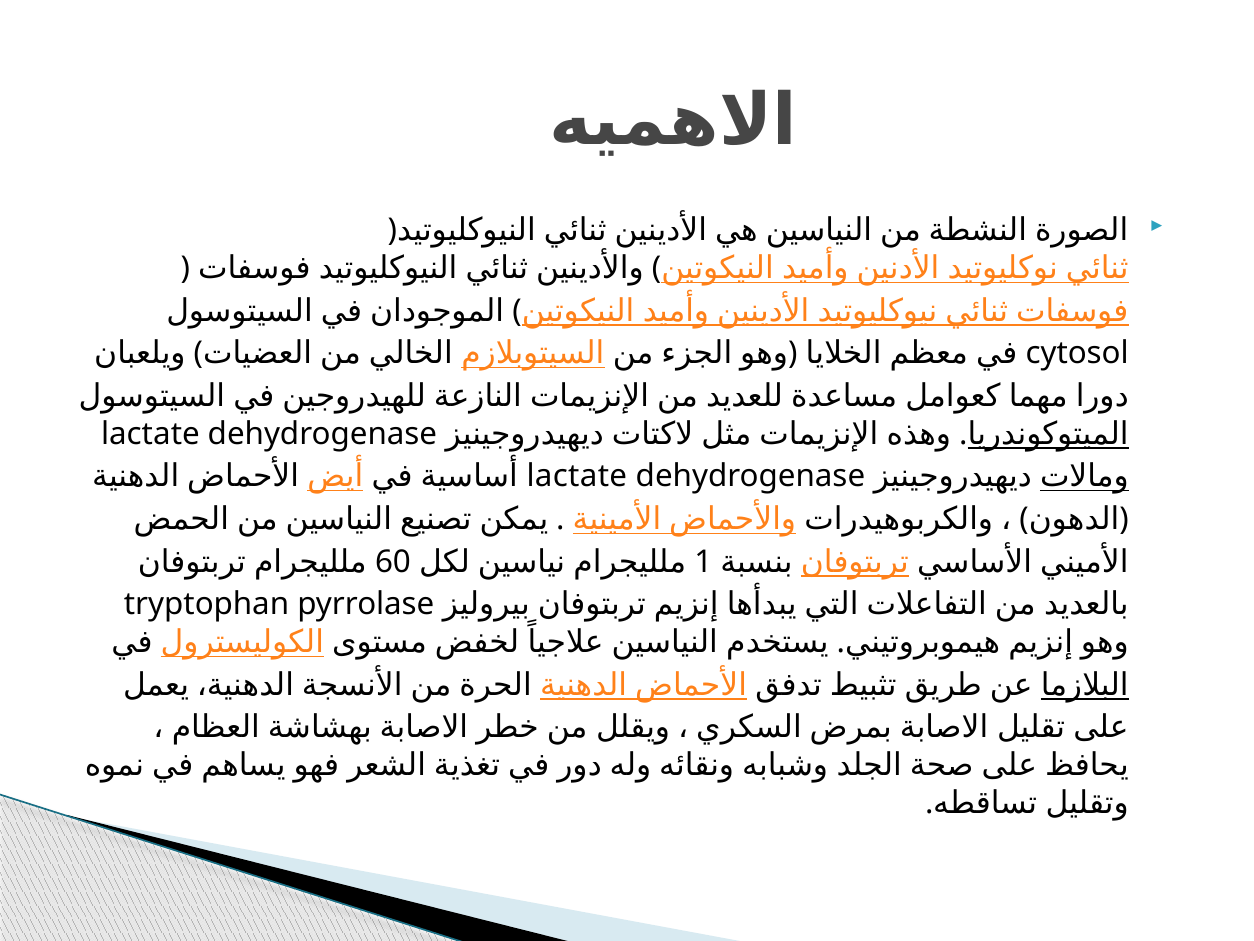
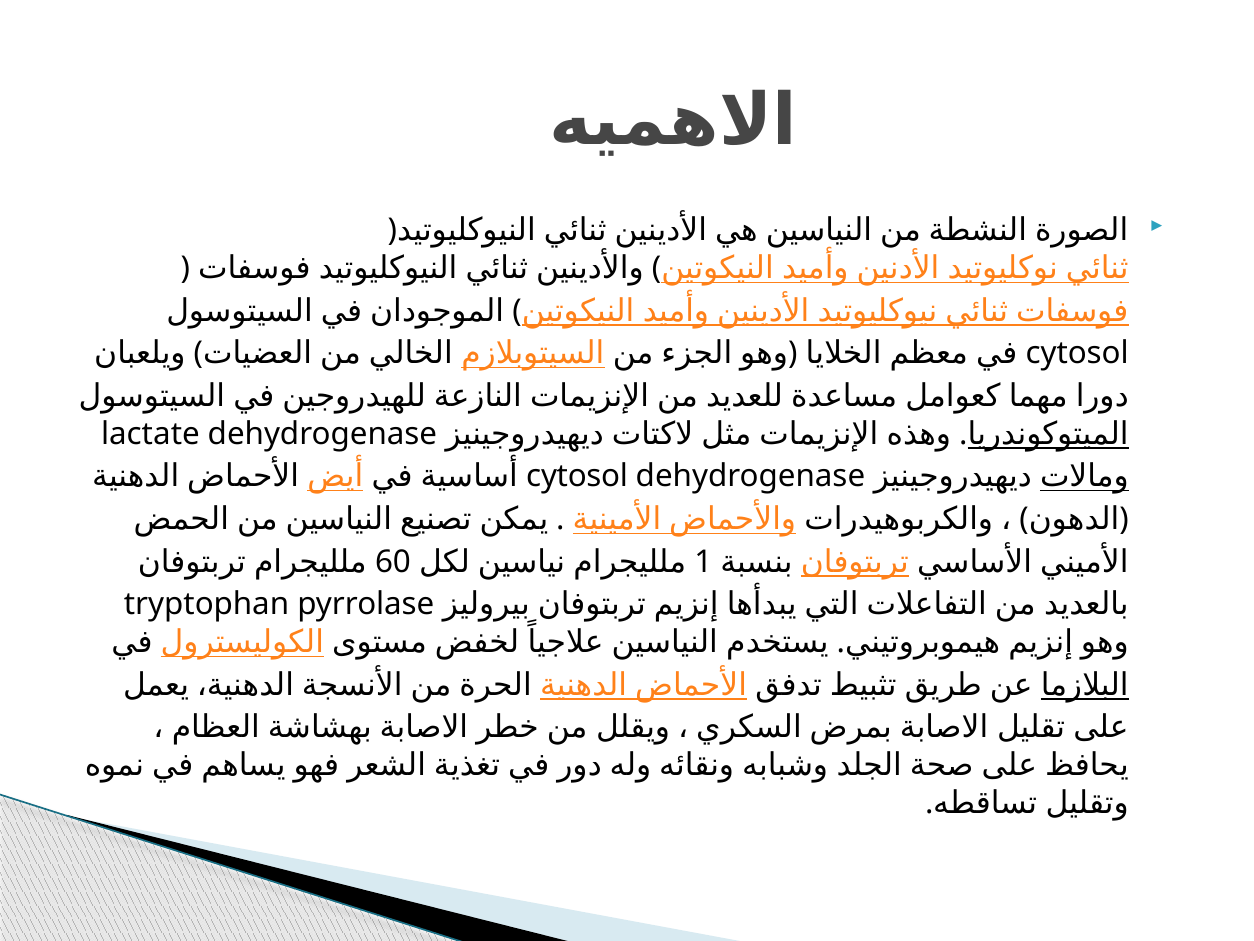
lactate at (577, 476): lactate -> cytosol
